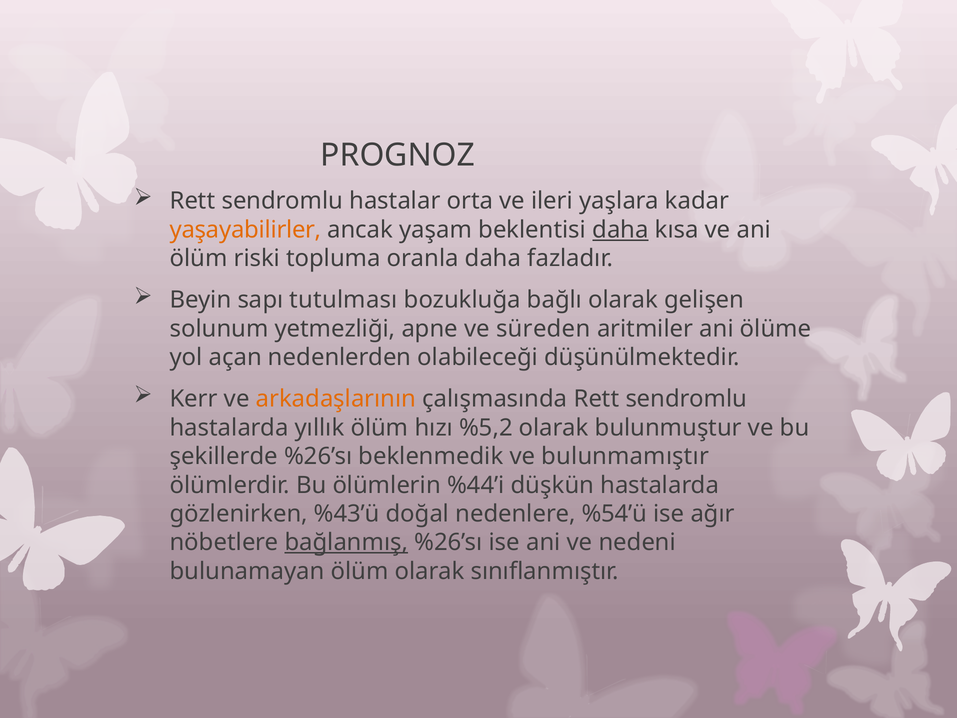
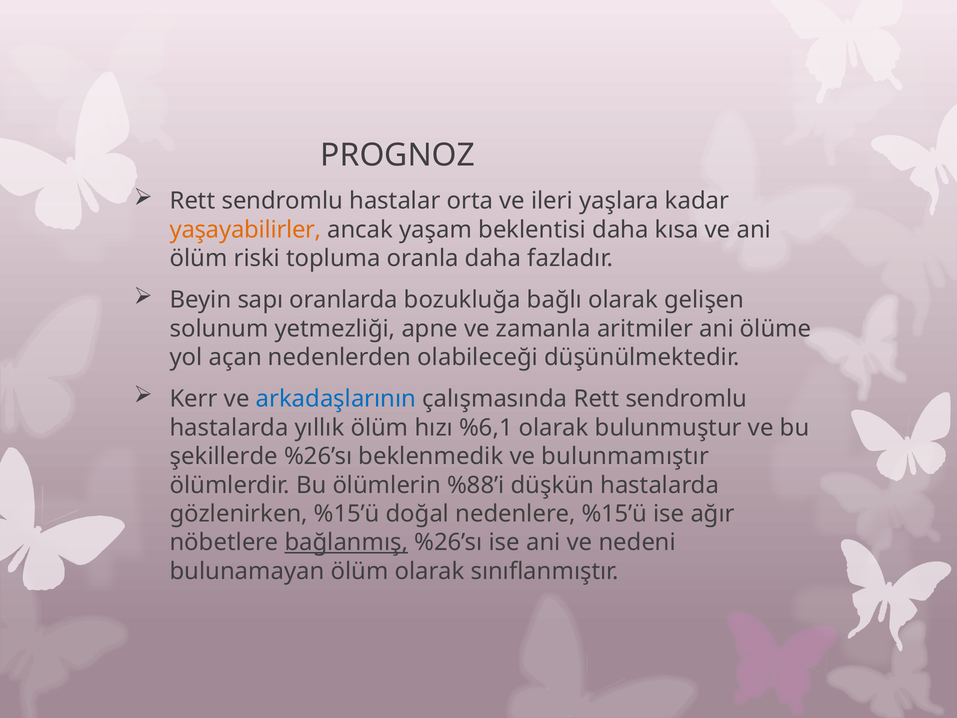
daha at (620, 230) underline: present -> none
tutulması: tutulması -> oranlarda
süreden: süreden -> zamanla
arkadaşlarının colour: orange -> blue
%5,2: %5,2 -> %6,1
%44’i: %44’i -> %88’i
gözlenirken %43’ü: %43’ü -> %15’ü
nedenlere %54’ü: %54’ü -> %15’ü
